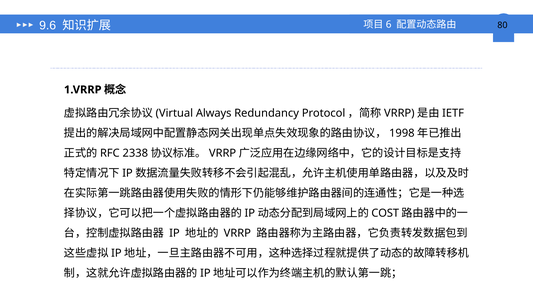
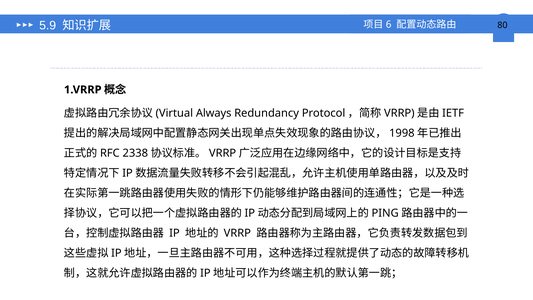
9.6: 9.6 -> 5.9
COST: COST -> PING
